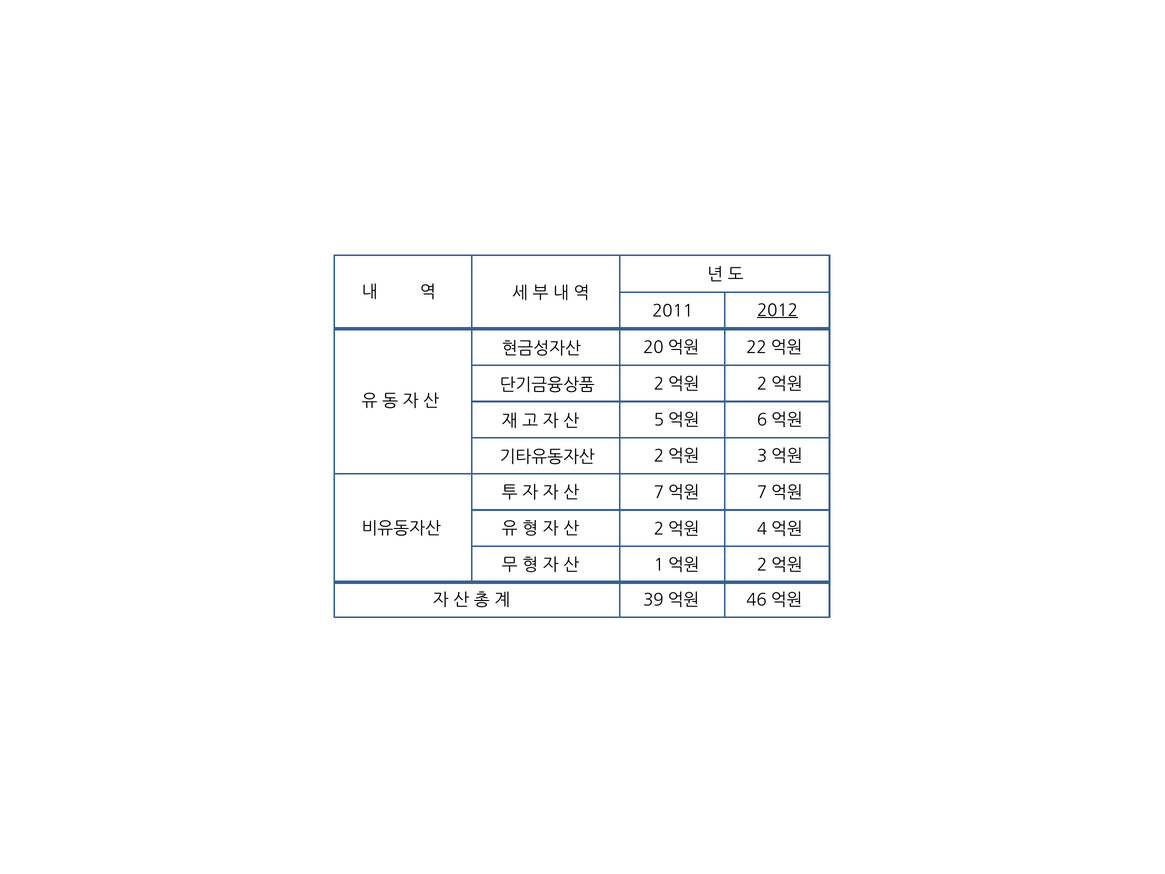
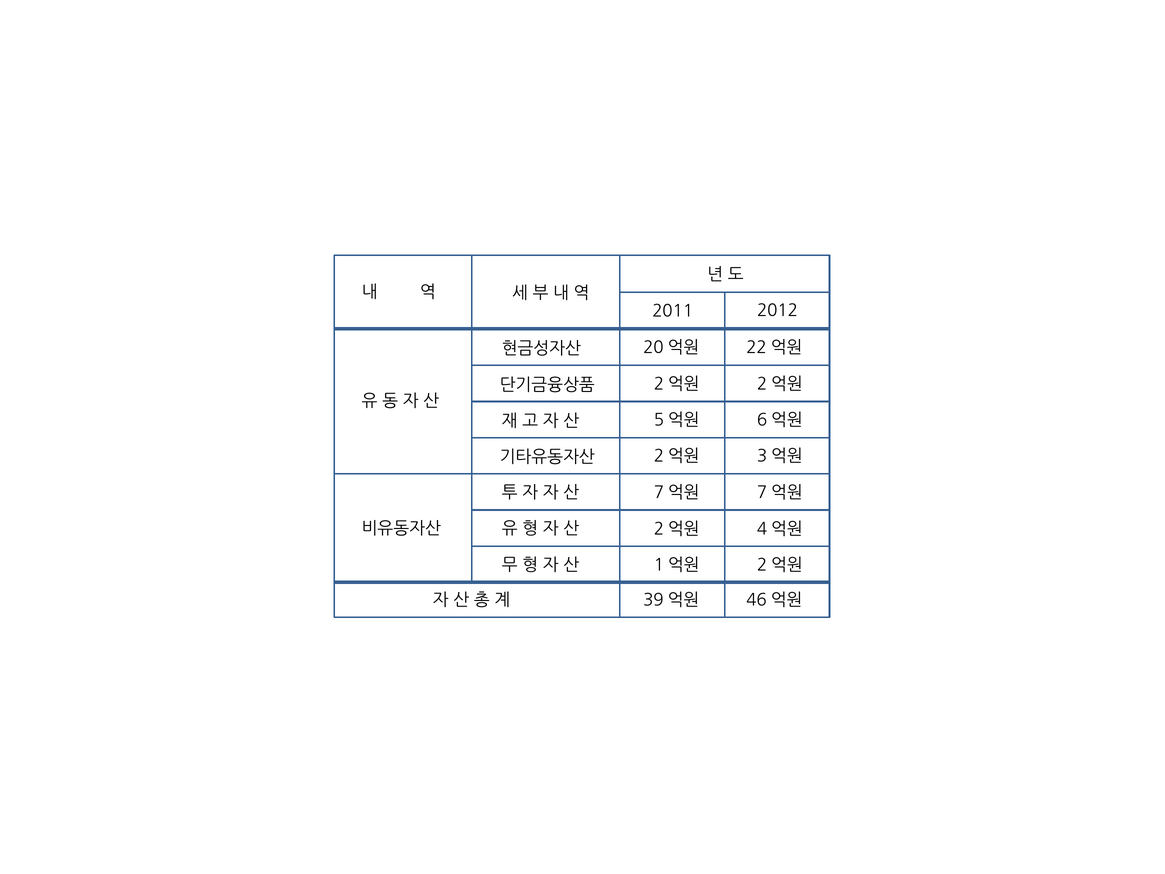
2012 underline: present -> none
